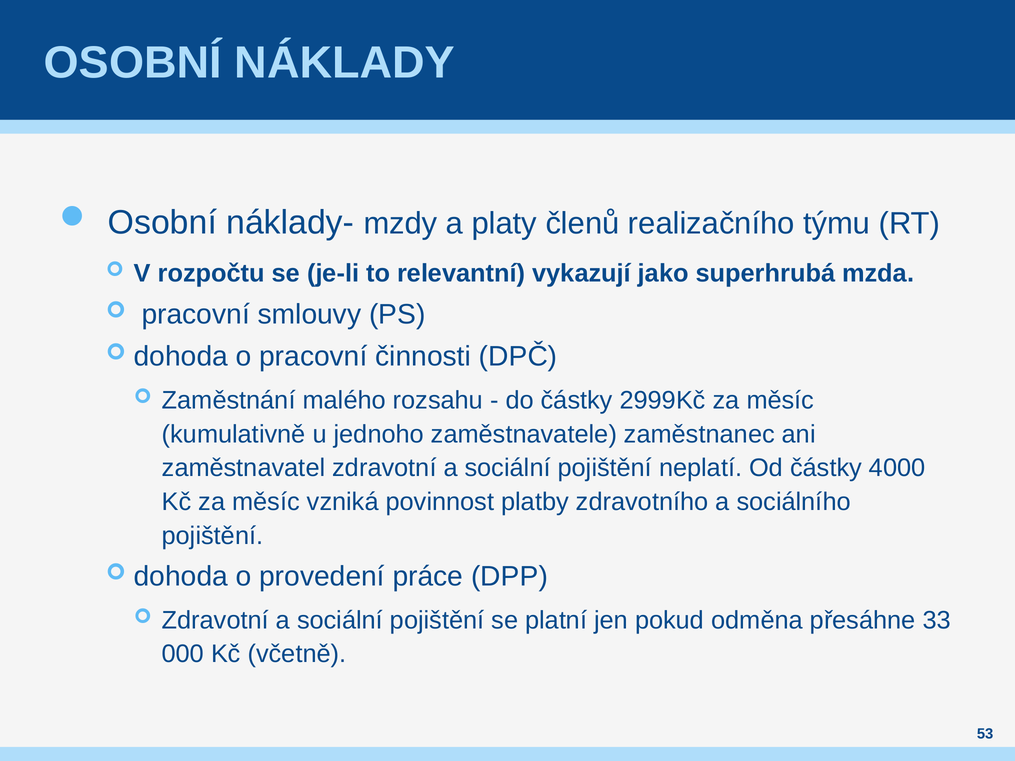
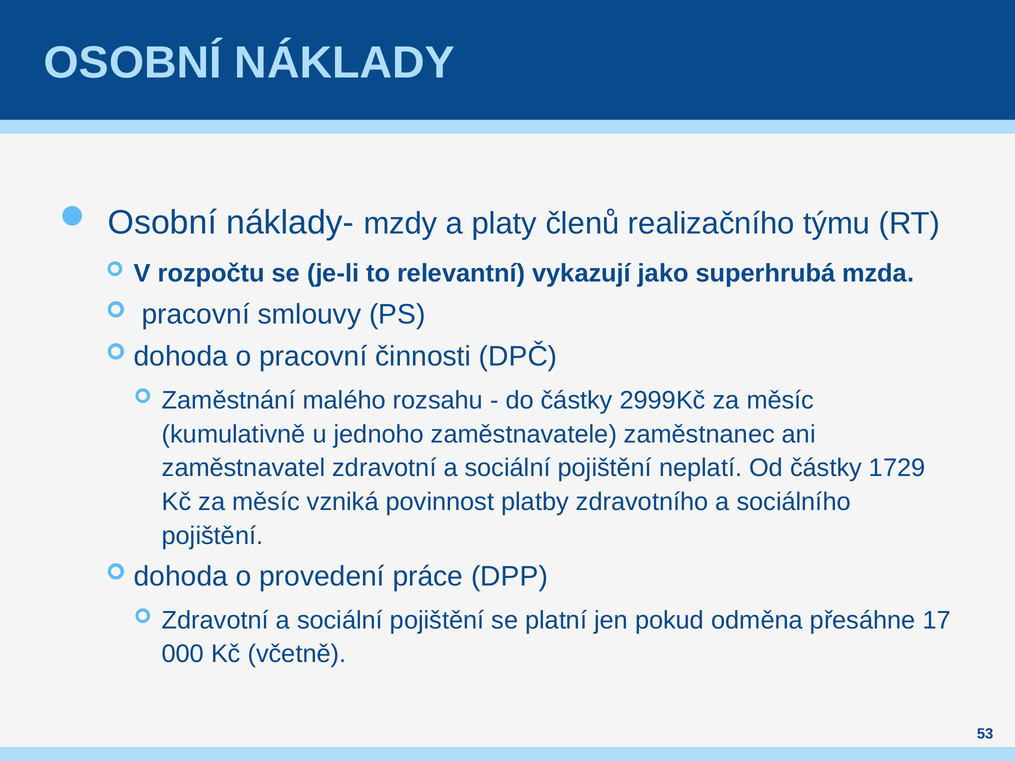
4000: 4000 -> 1729
33: 33 -> 17
